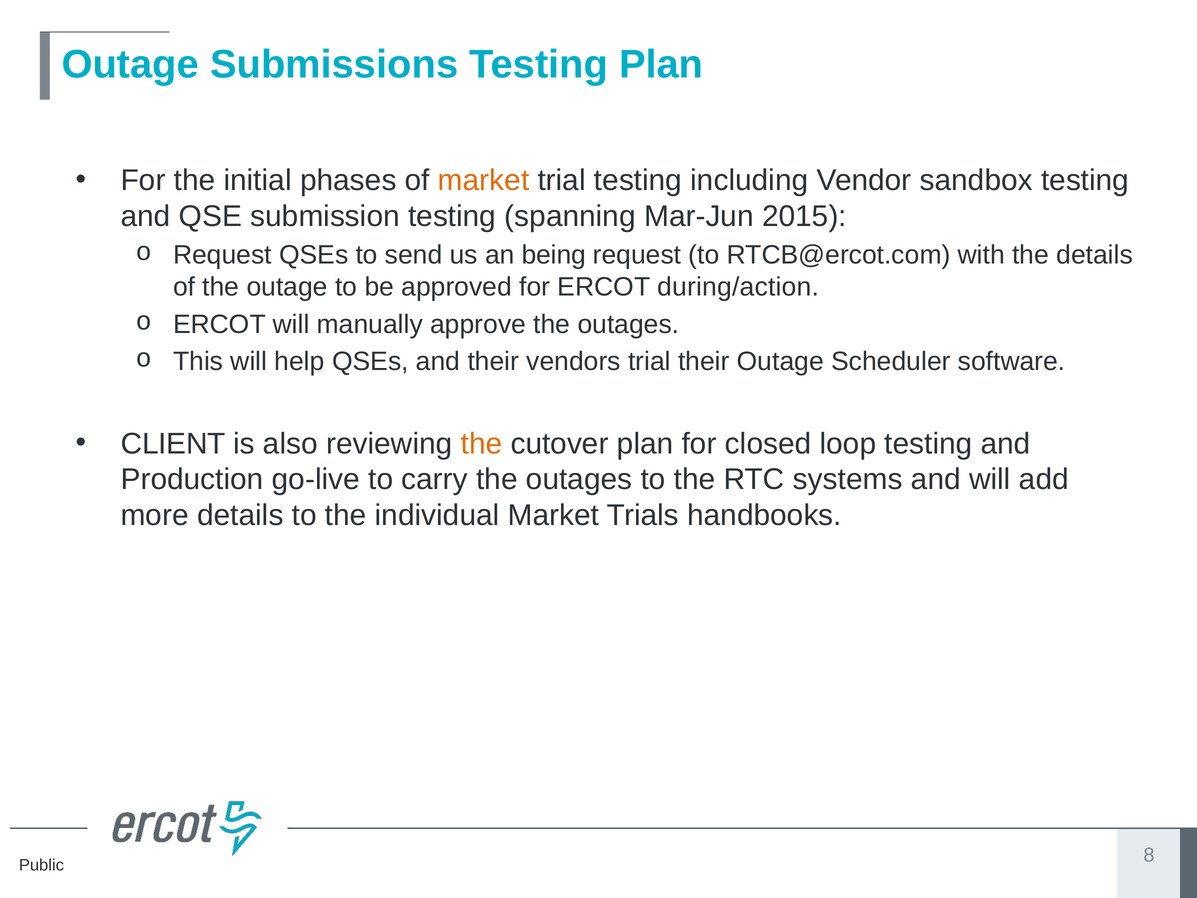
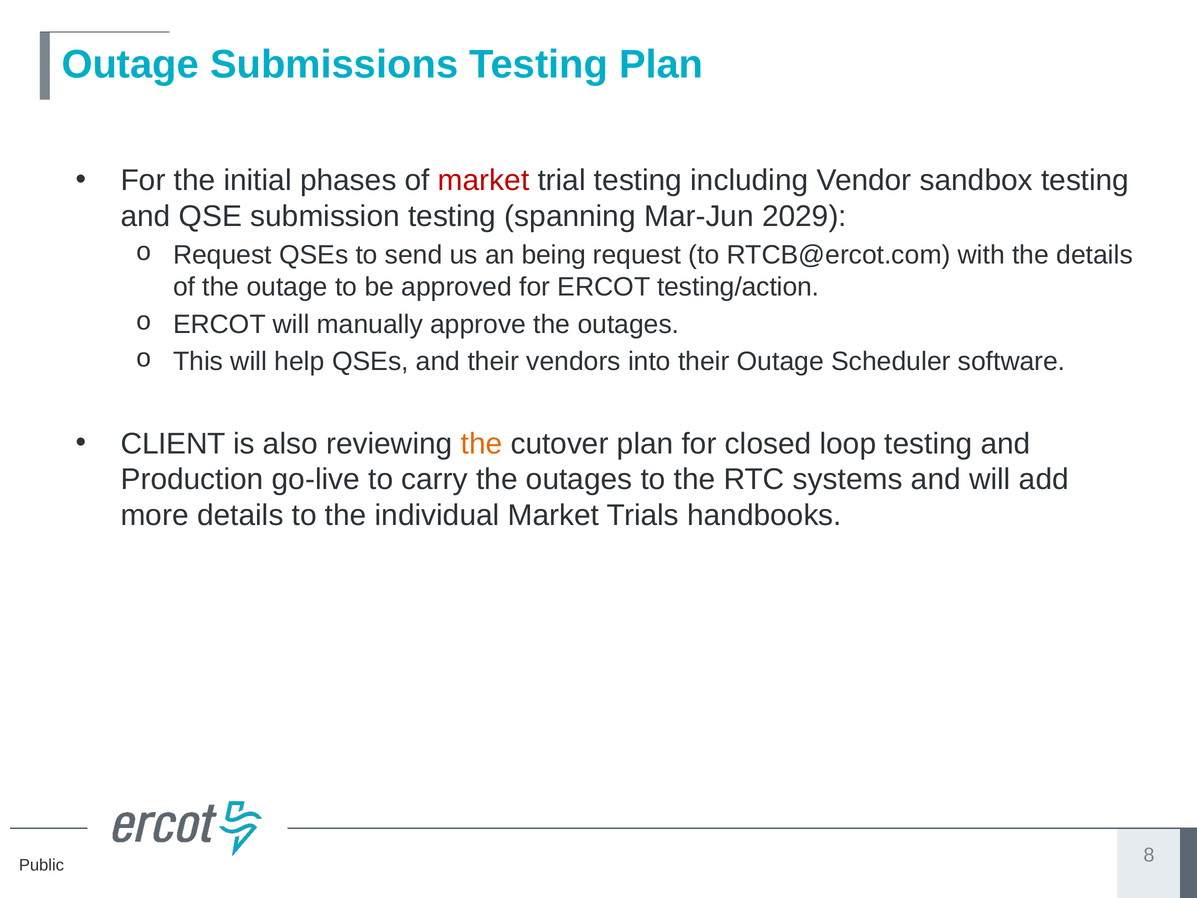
market at (484, 180) colour: orange -> red
2015: 2015 -> 2029
during/action: during/action -> testing/action
vendors trial: trial -> into
